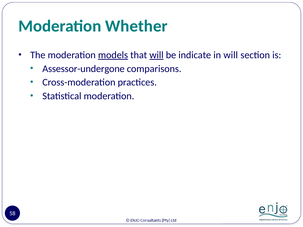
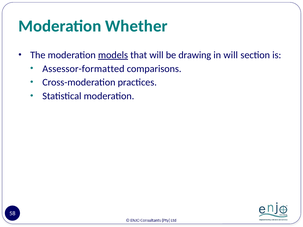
will at (156, 55) underline: present -> none
indicate: indicate -> drawing
Assessor-undergone: Assessor-undergone -> Assessor-formatted
